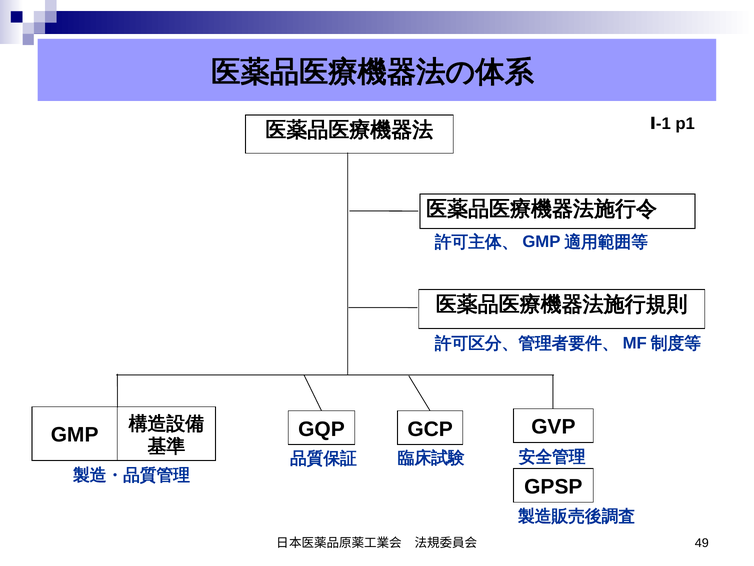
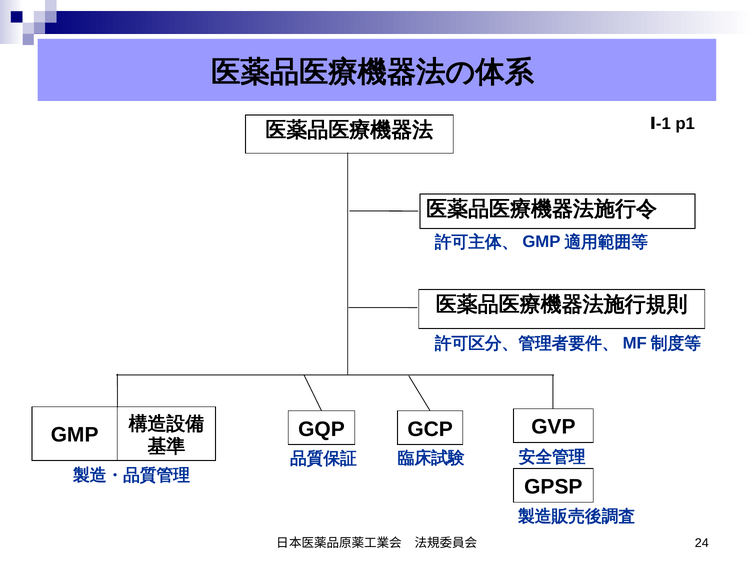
49: 49 -> 24
